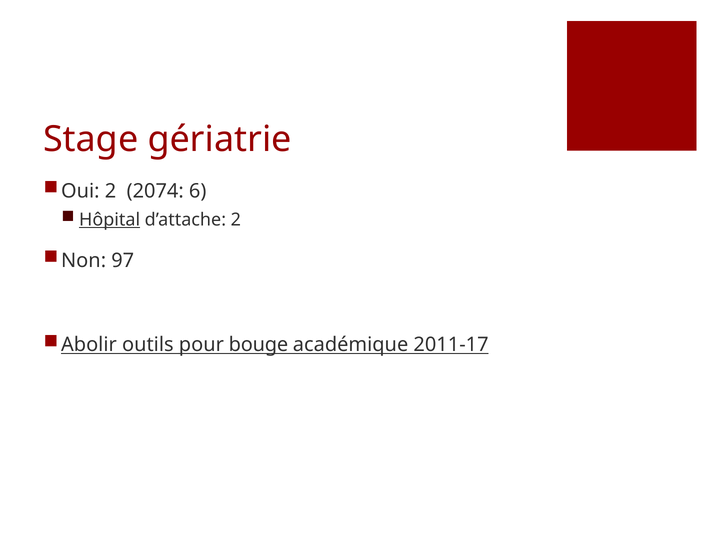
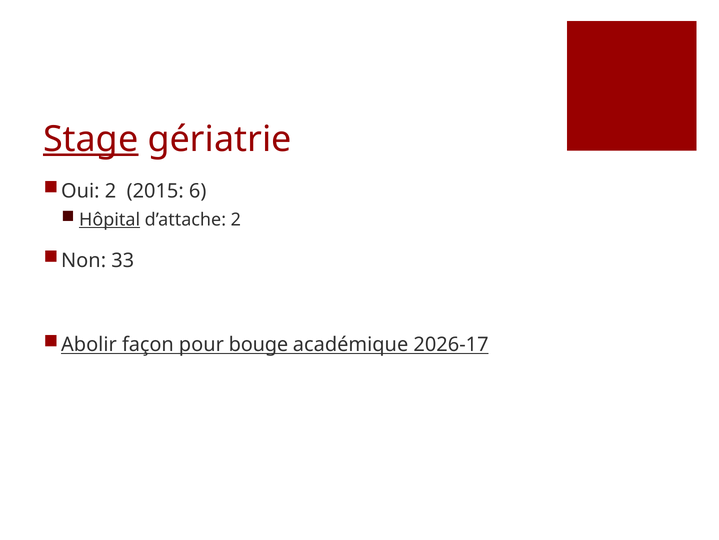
Stage underline: none -> present
2074: 2074 -> 2015
97: 97 -> 33
outils: outils -> façon
2011-17: 2011-17 -> 2026-17
